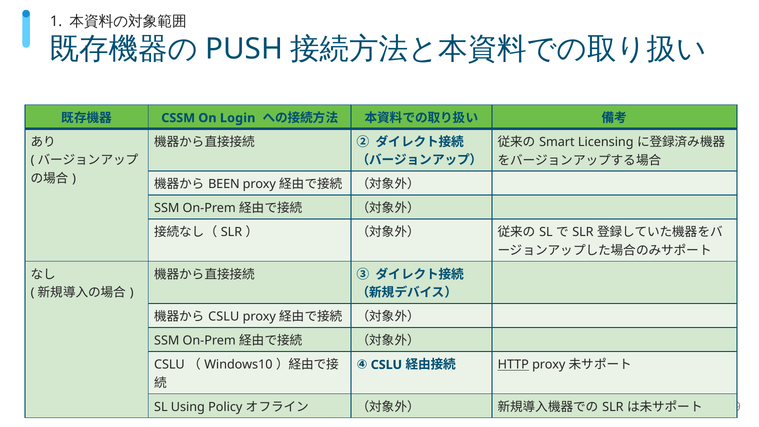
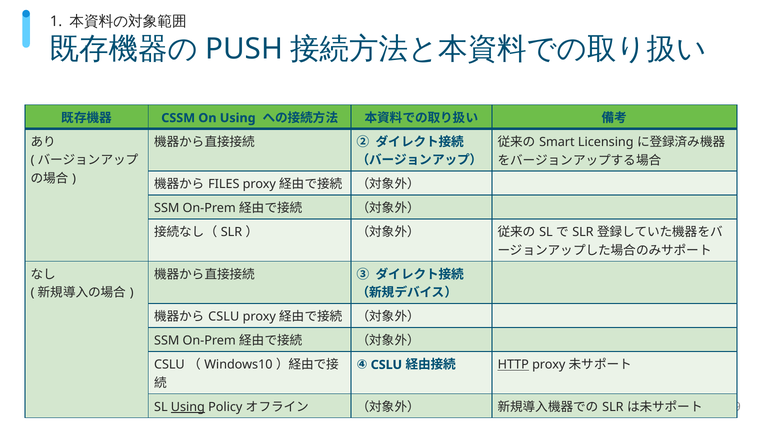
On Login: Login -> Using
BEEN: BEEN -> FILES
Using at (188, 407) underline: none -> present
